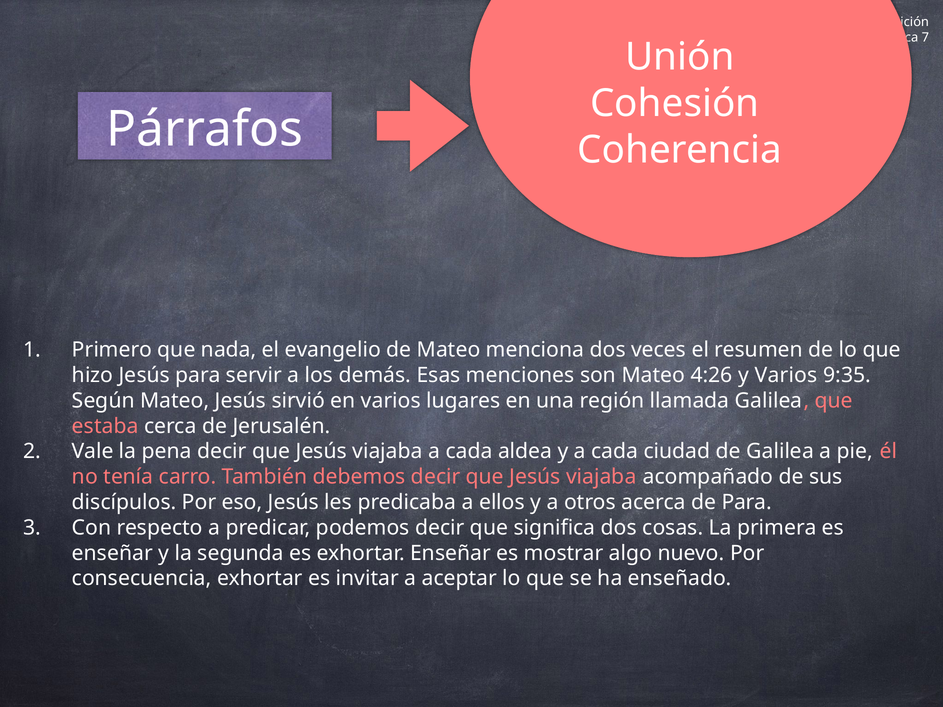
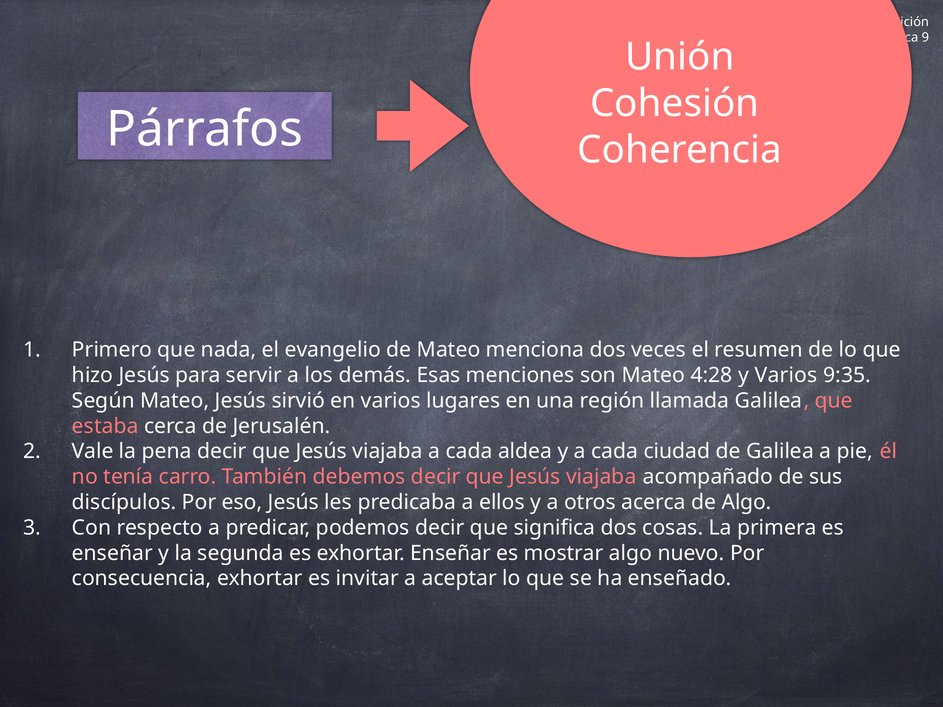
7: 7 -> 9
4:26: 4:26 -> 4:28
de Para: Para -> Algo
